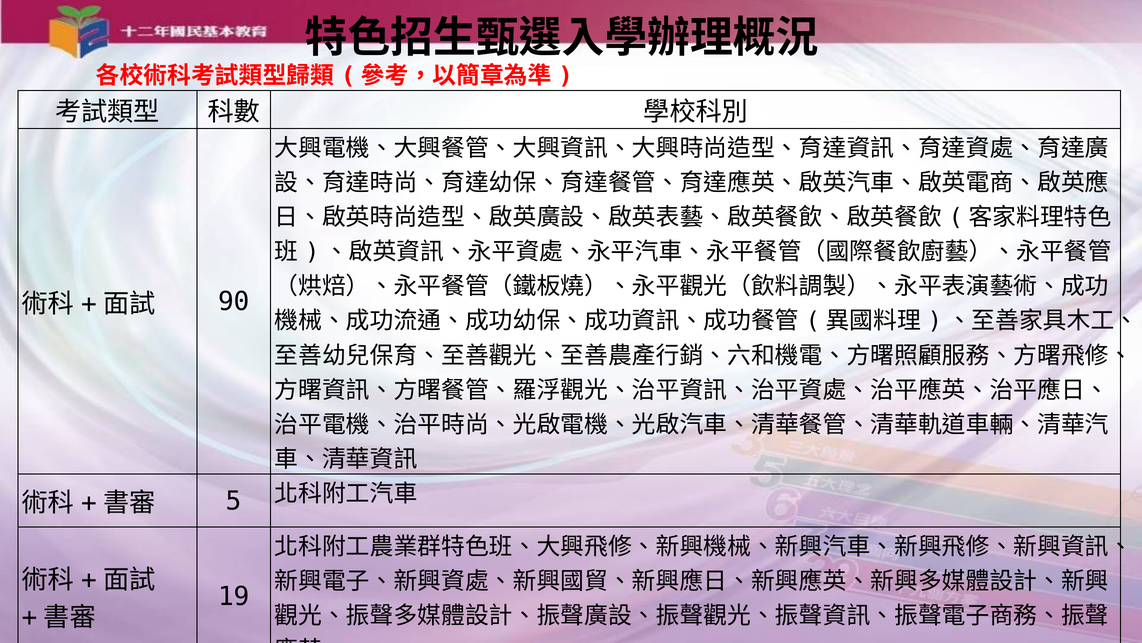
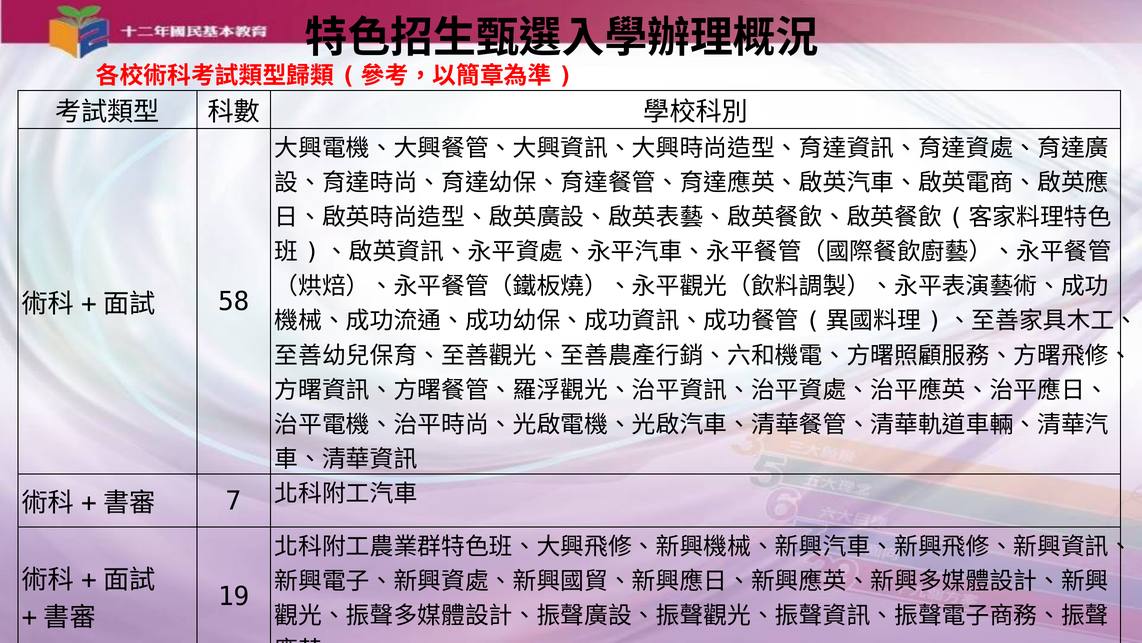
90: 90 -> 58
5: 5 -> 7
